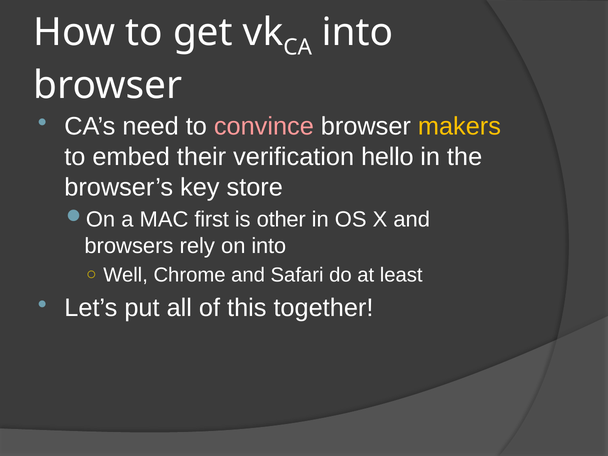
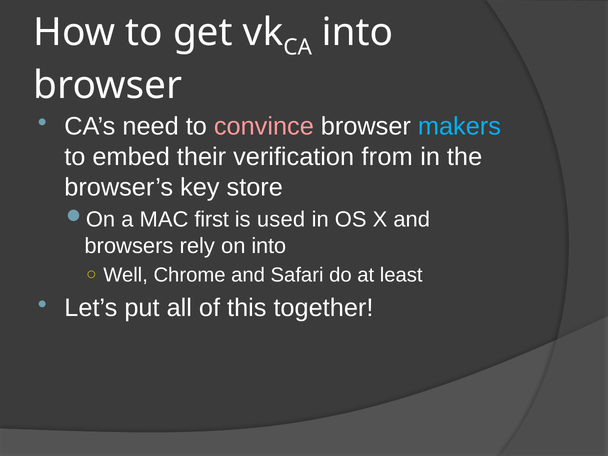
makers colour: yellow -> light blue
hello: hello -> from
other: other -> used
